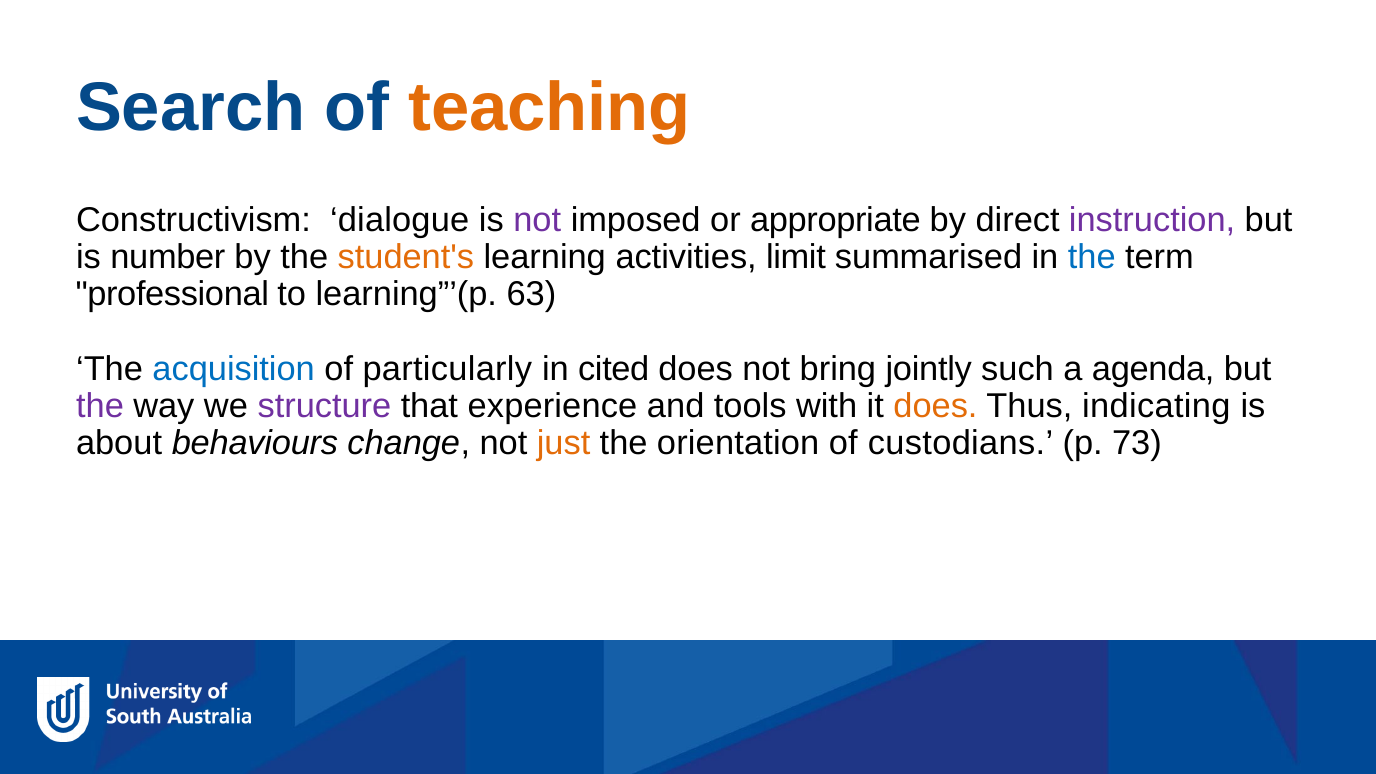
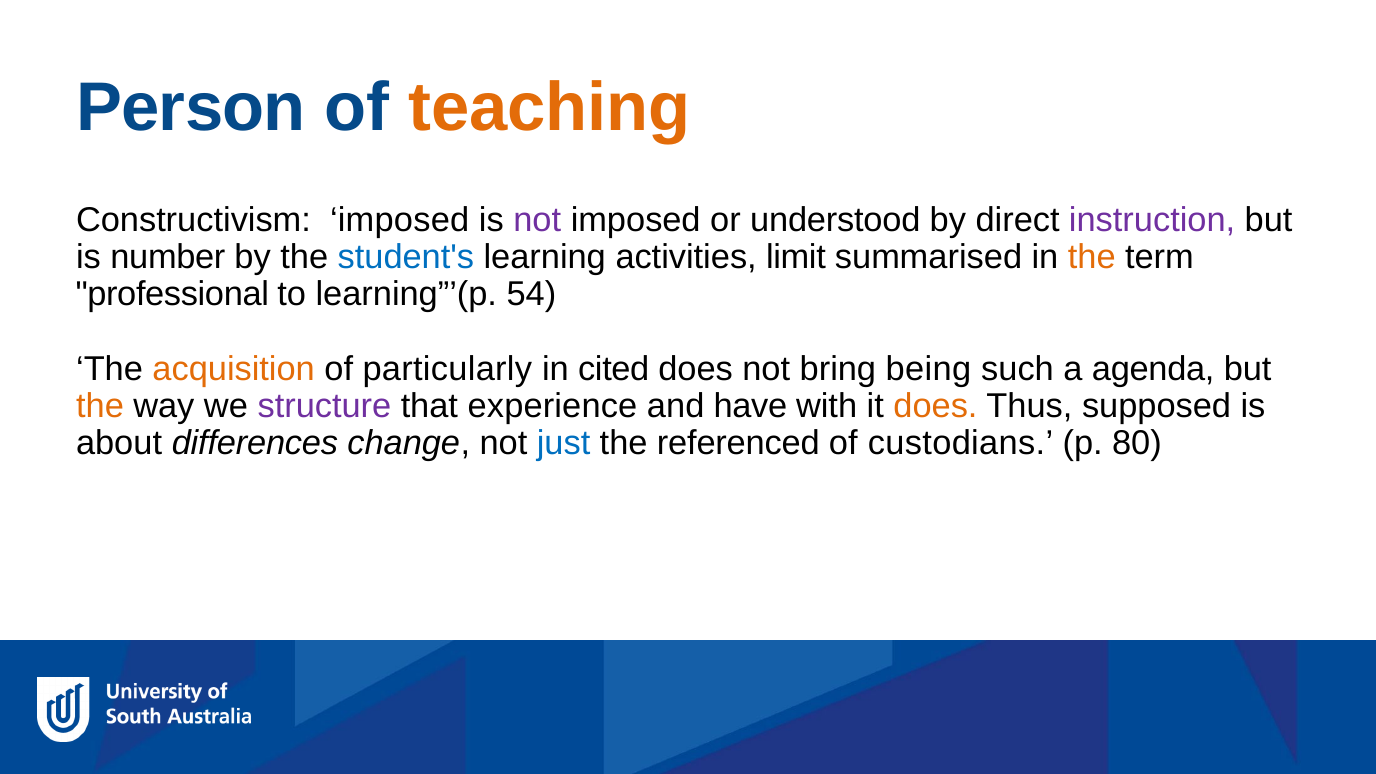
Search: Search -> Person
Constructivism dialogue: dialogue -> imposed
appropriate: appropriate -> understood
student's colour: orange -> blue
the at (1092, 257) colour: blue -> orange
63: 63 -> 54
acquisition colour: blue -> orange
jointly: jointly -> being
the at (100, 406) colour: purple -> orange
tools: tools -> have
indicating: indicating -> supposed
behaviours: behaviours -> differences
just colour: orange -> blue
orientation: orientation -> referenced
73: 73 -> 80
